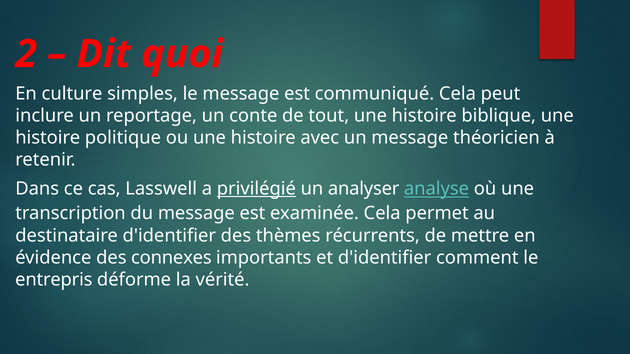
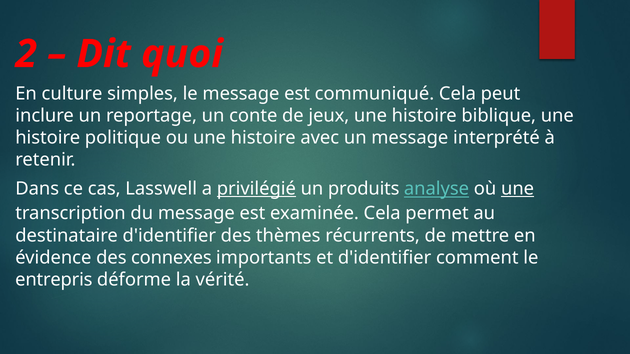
tout: tout -> jeux
théoricien: théoricien -> interprété
analyser: analyser -> produits
une at (518, 189) underline: none -> present
